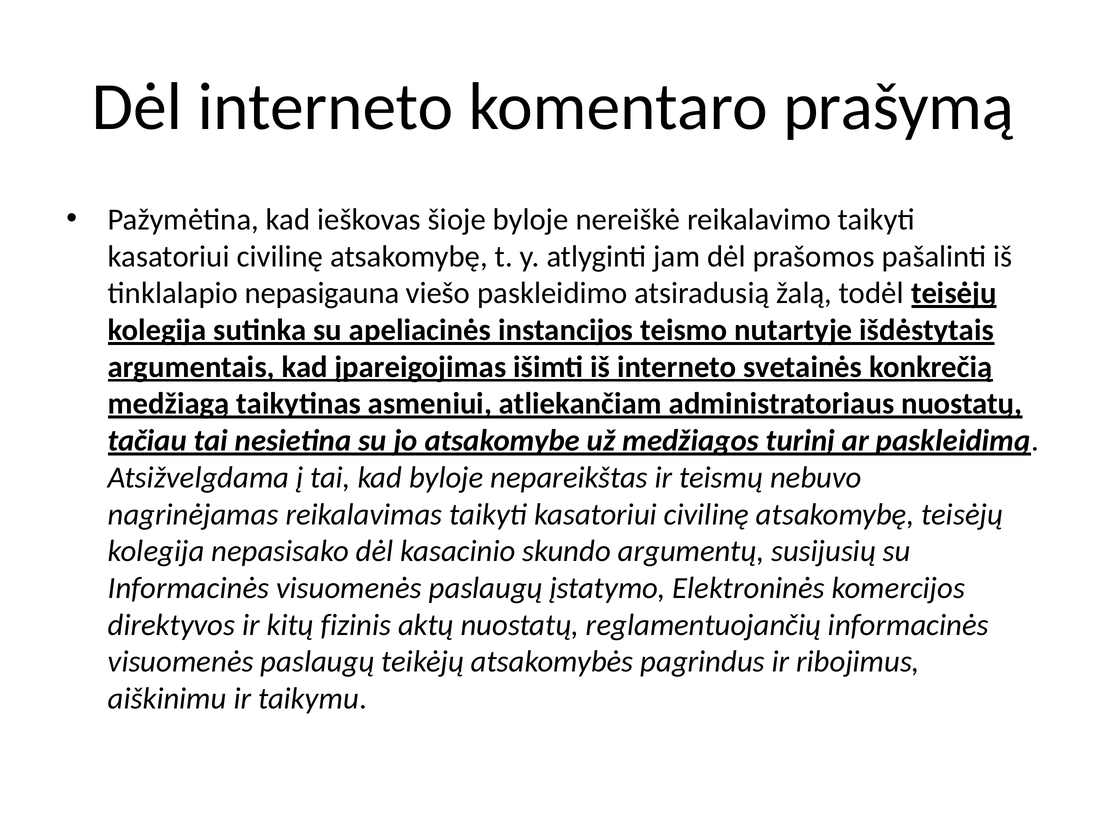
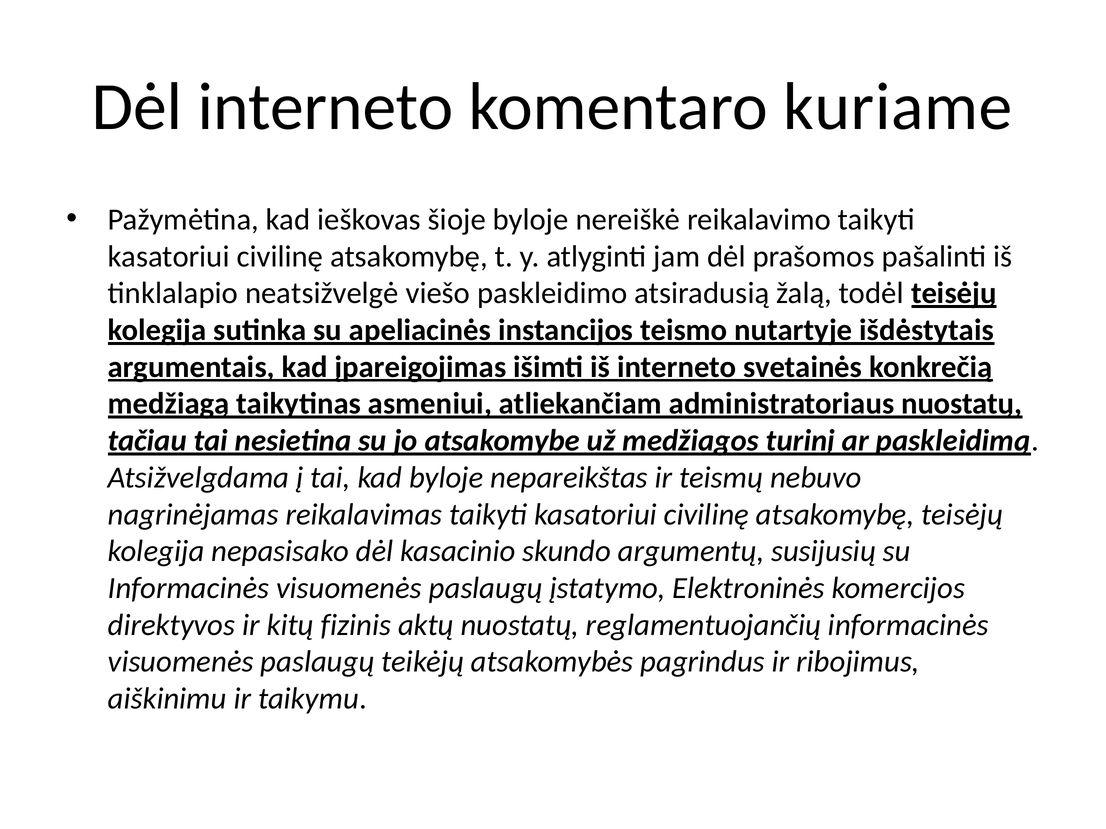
prašymą: prašymą -> kuriame
nepasigauna: nepasigauna -> neatsižvelgė
